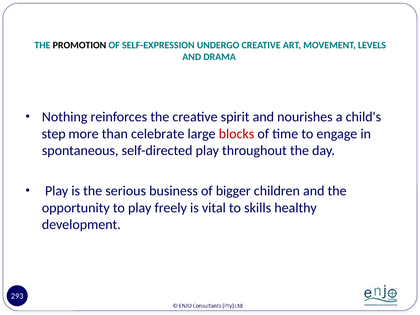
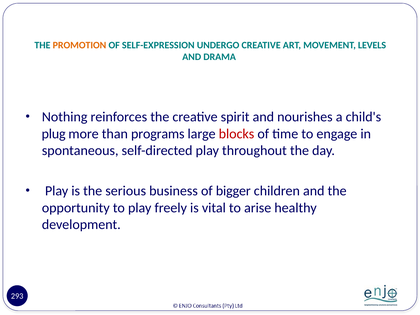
PROMOTION colour: black -> orange
step: step -> plug
celebrate: celebrate -> programs
skills: skills -> arise
